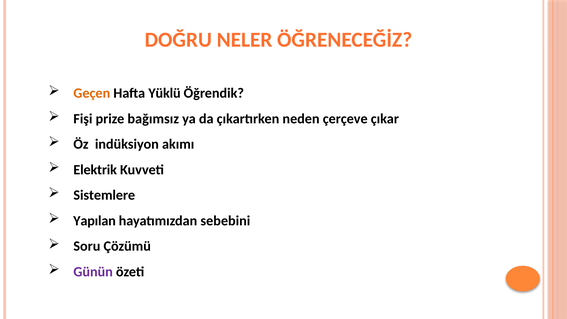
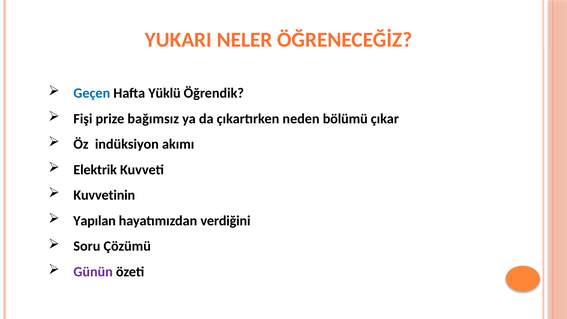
DOĞRU: DOĞRU -> YUKARI
Geçen colour: orange -> blue
çerçeve: çerçeve -> bölümü
Sistemlere: Sistemlere -> Kuvvetinin
sebebini: sebebini -> verdiğini
